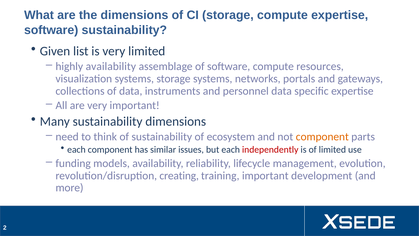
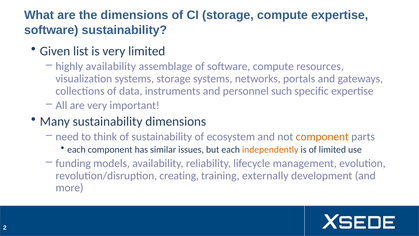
personnel data: data -> such
independently colour: red -> orange
training important: important -> externally
